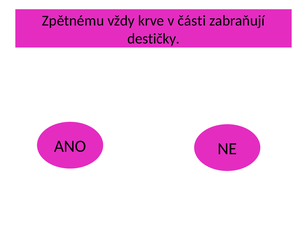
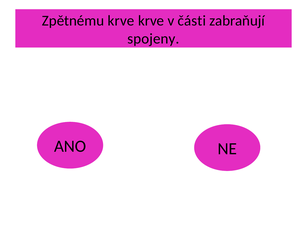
Zpětnému vždy: vždy -> krve
destičky: destičky -> spojeny
